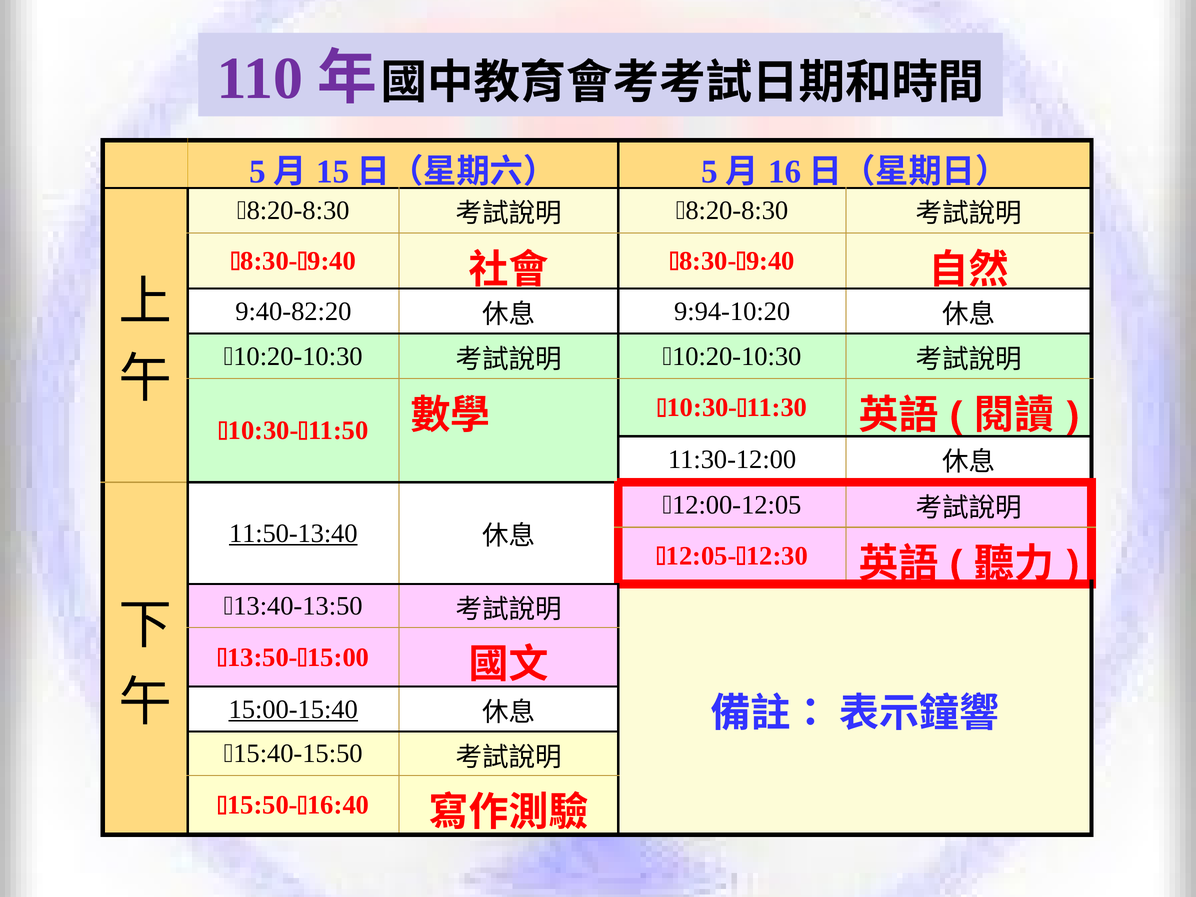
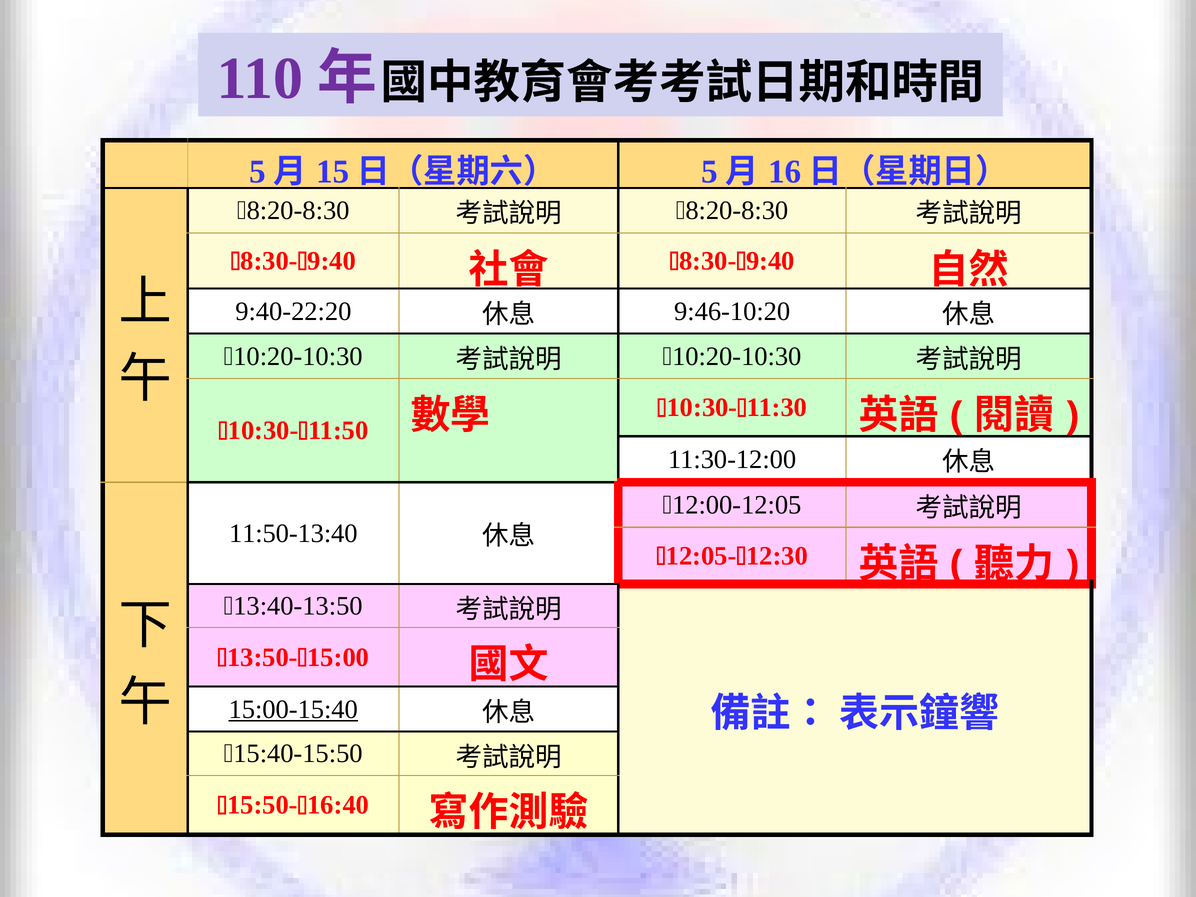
9:40-82:20: 9:40-82:20 -> 9:40-22:20
9:94-10:20: 9:94-10:20 -> 9:46-10:20
11:50-13:40 underline: present -> none
